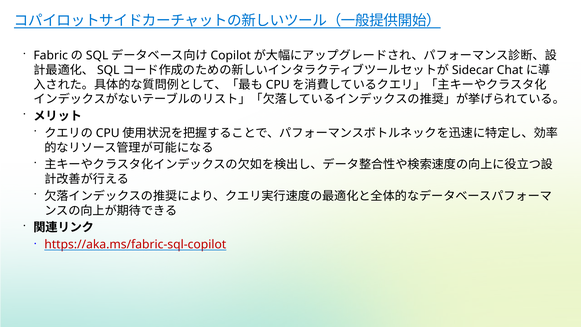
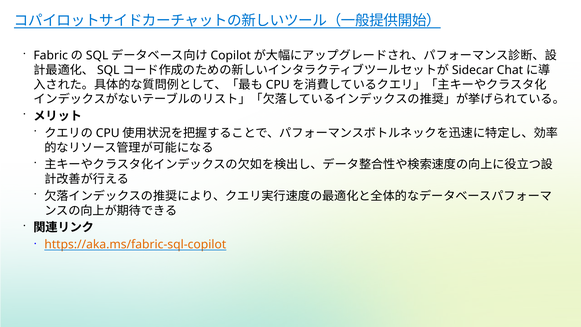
https://aka.ms/fabric-sql-copilot colour: red -> orange
